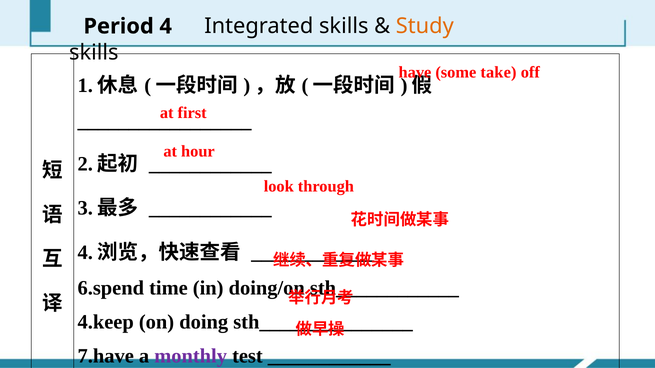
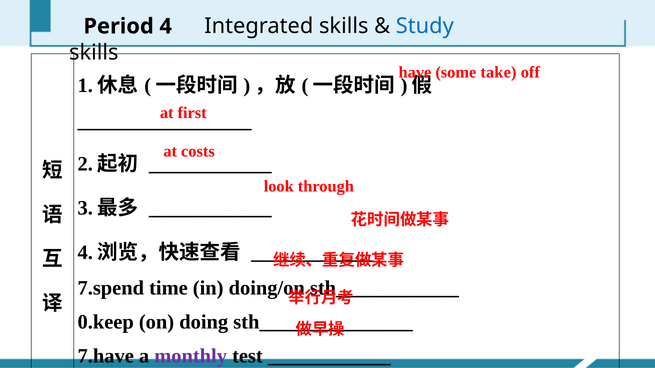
Study colour: orange -> blue
hour: hour -> costs
6.spend: 6.spend -> 7.spend
4.keep: 4.keep -> 0.keep
